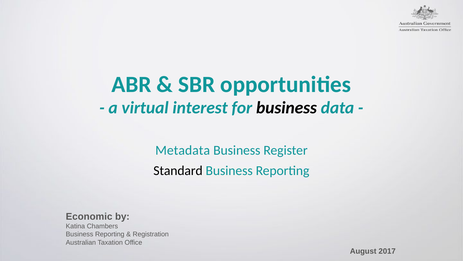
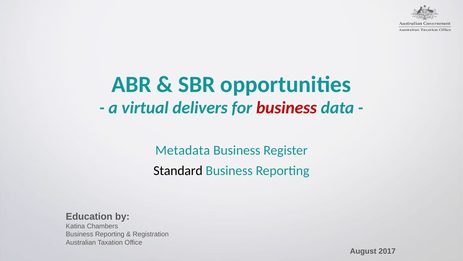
interest: interest -> delivers
business at (287, 108) colour: black -> red
Economic: Economic -> Education
